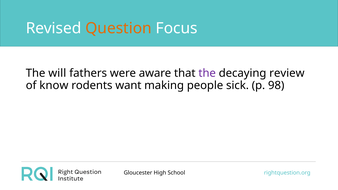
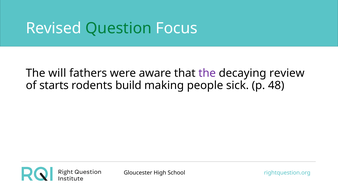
Question colour: orange -> green
know: know -> starts
want: want -> build
98: 98 -> 48
